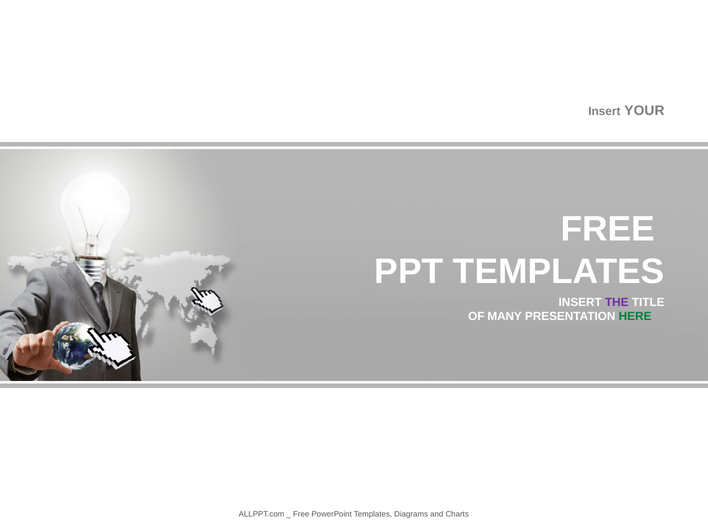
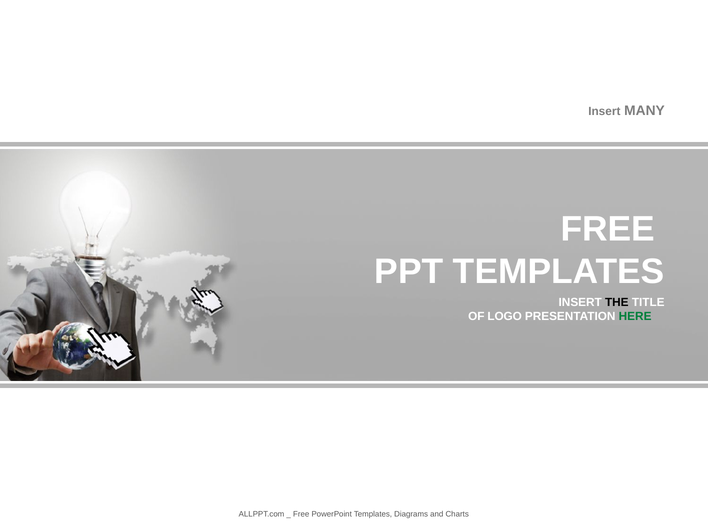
YOUR: YOUR -> MANY
THE colour: purple -> black
MANY: MANY -> LOGO
